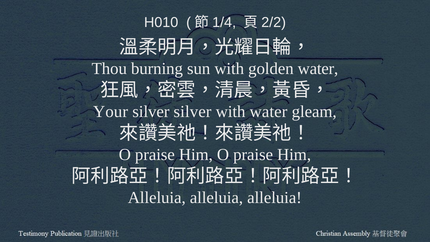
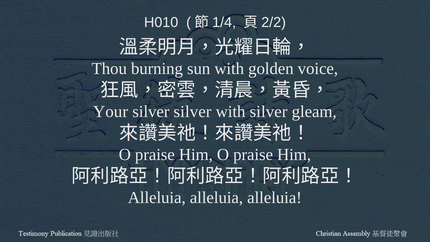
golden water: water -> voice
with water: water -> silver
